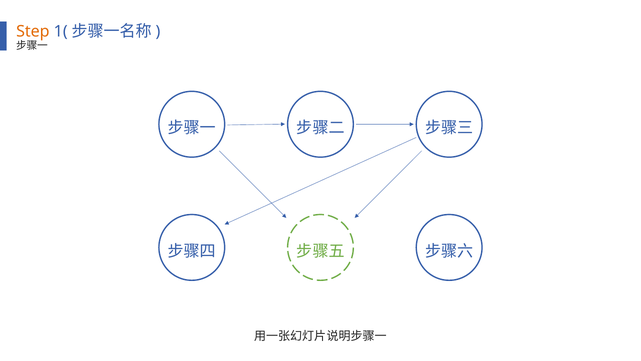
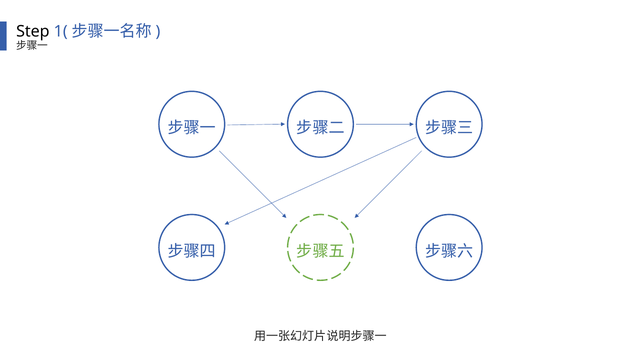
Step colour: orange -> black
